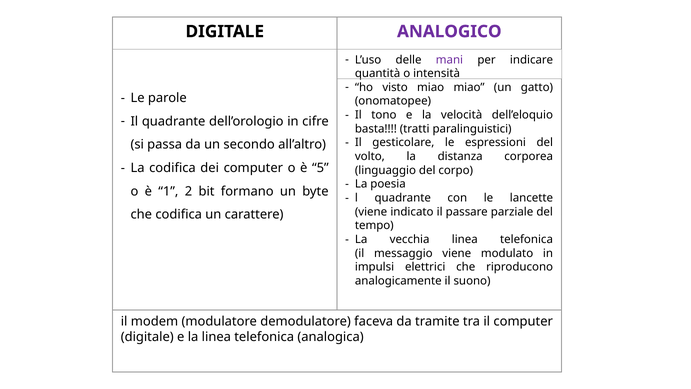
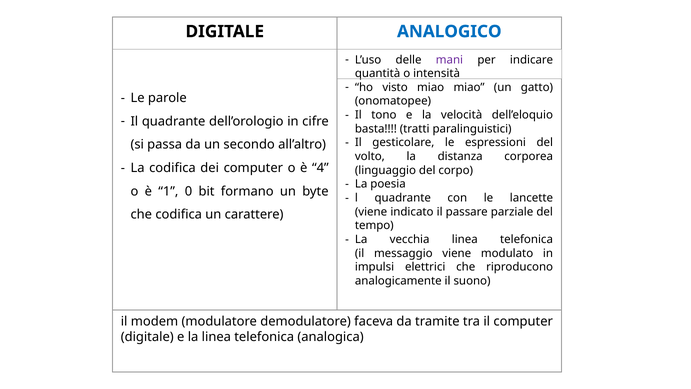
ANALOGICO colour: purple -> blue
5: 5 -> 4
2: 2 -> 0
